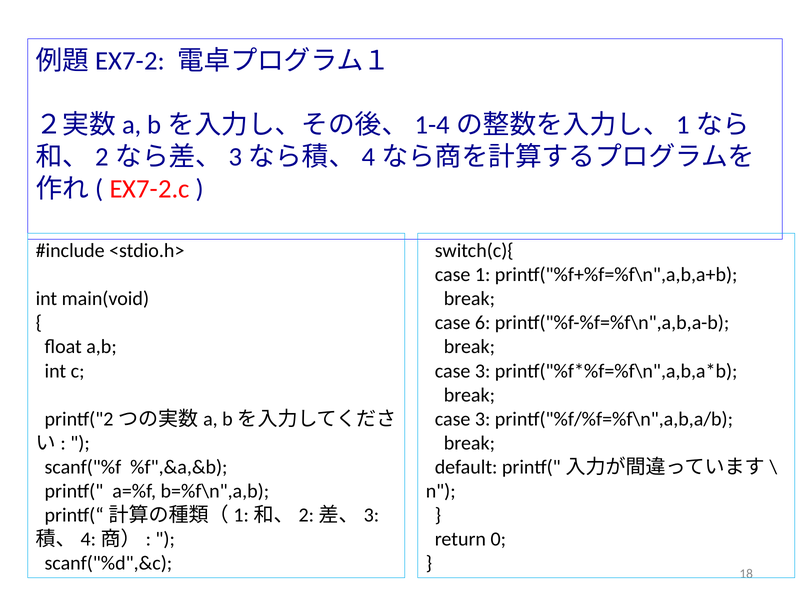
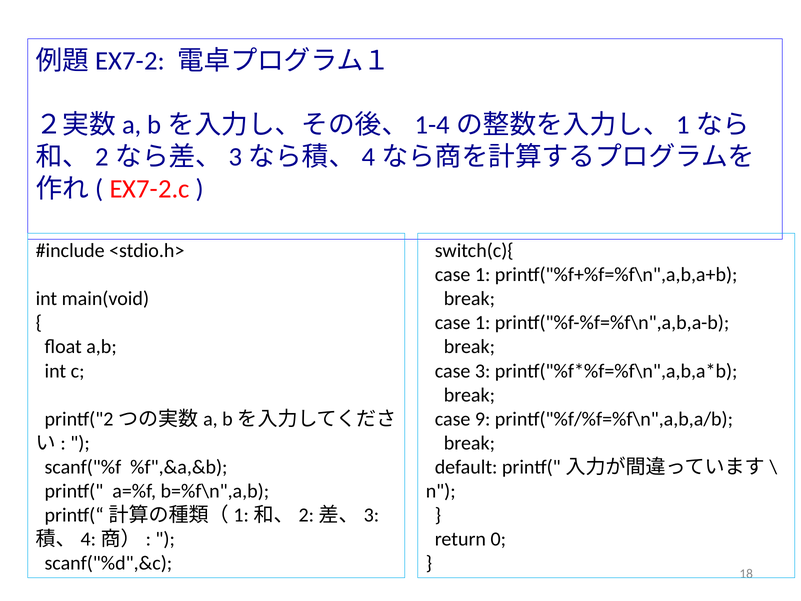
6 at (483, 323): 6 -> 1
3 at (483, 419): 3 -> 9
